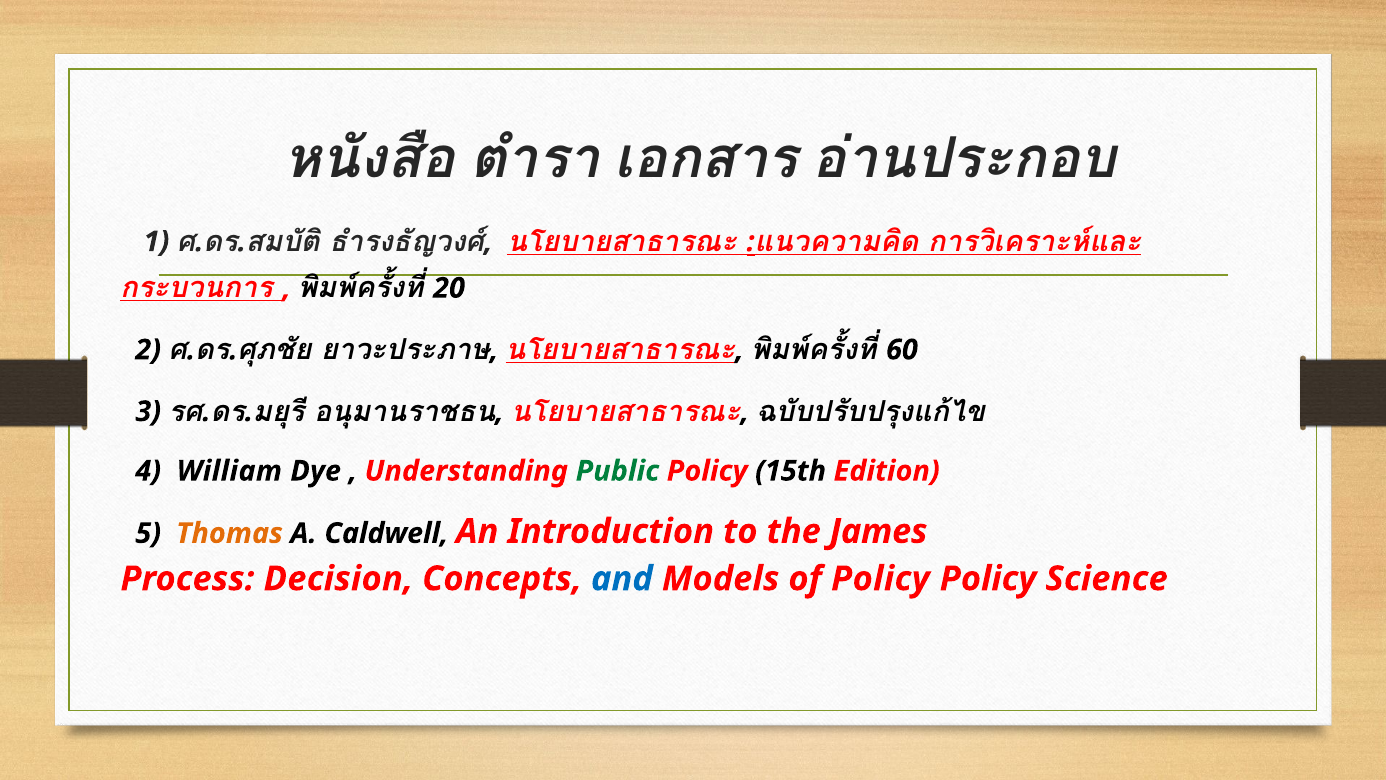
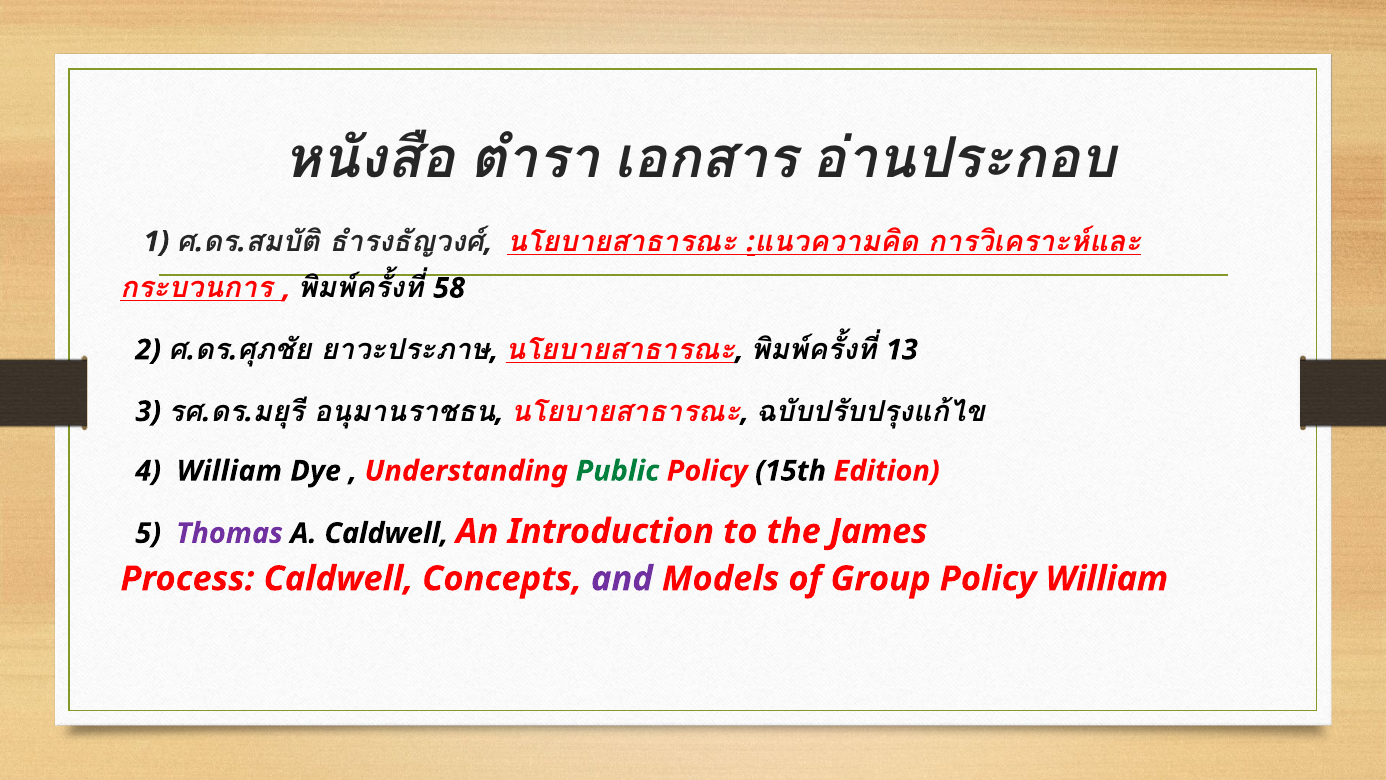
20: 20 -> 58
60: 60 -> 13
Thomas colour: orange -> purple
Process Decision: Decision -> Caldwell
and colour: blue -> purple
of Policy: Policy -> Group
Policy Science: Science -> William
